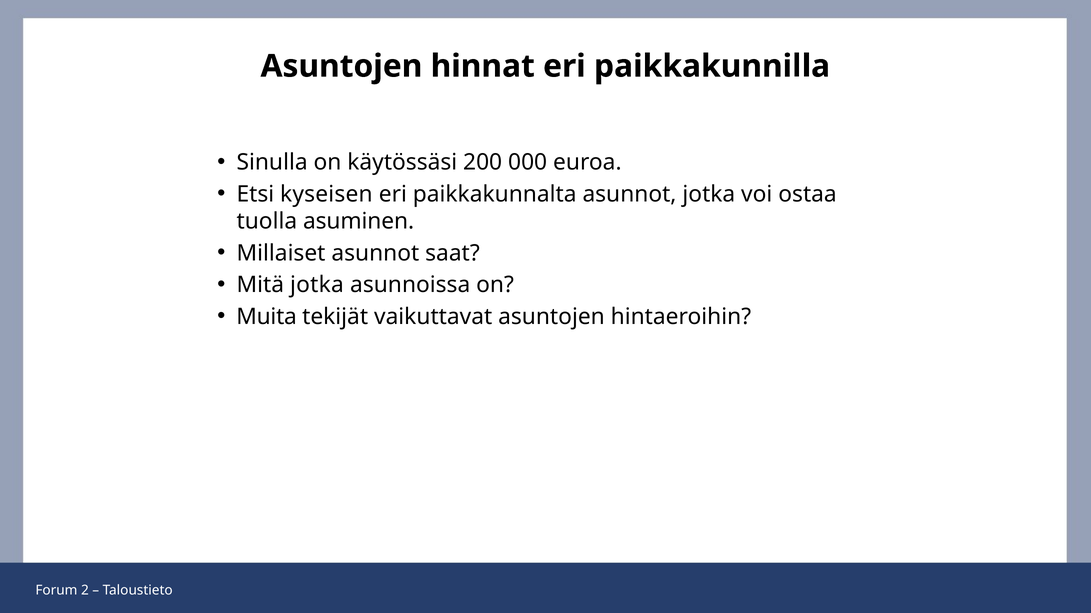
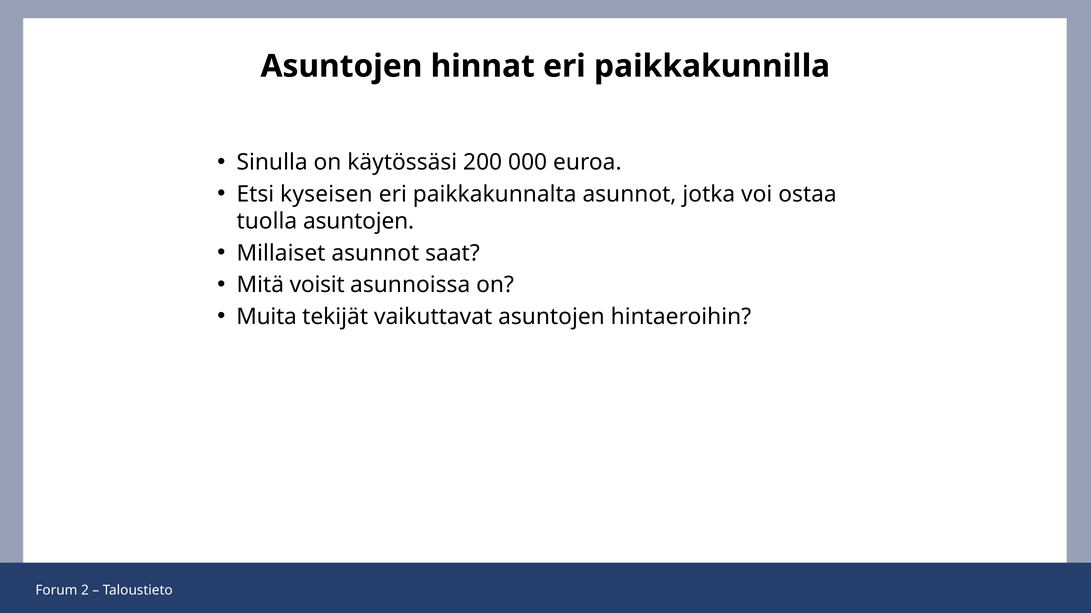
tuolla asuminen: asuminen -> asuntojen
Mitä jotka: jotka -> voisit
